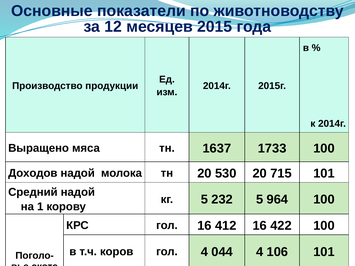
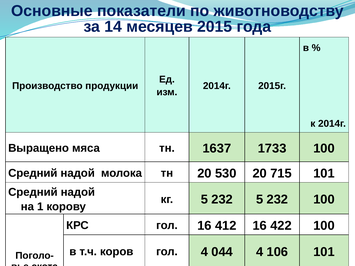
12: 12 -> 14
Доходов at (33, 173): Доходов -> Средний
232 5 964: 964 -> 232
